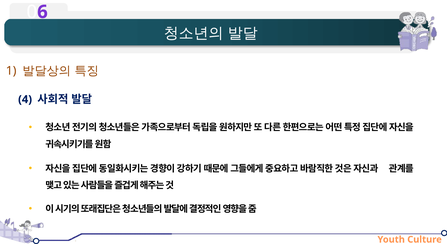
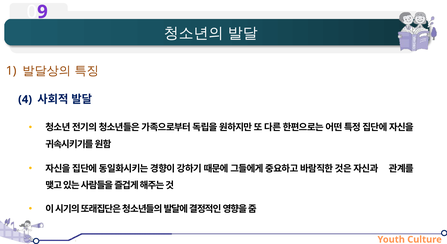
6: 6 -> 9
